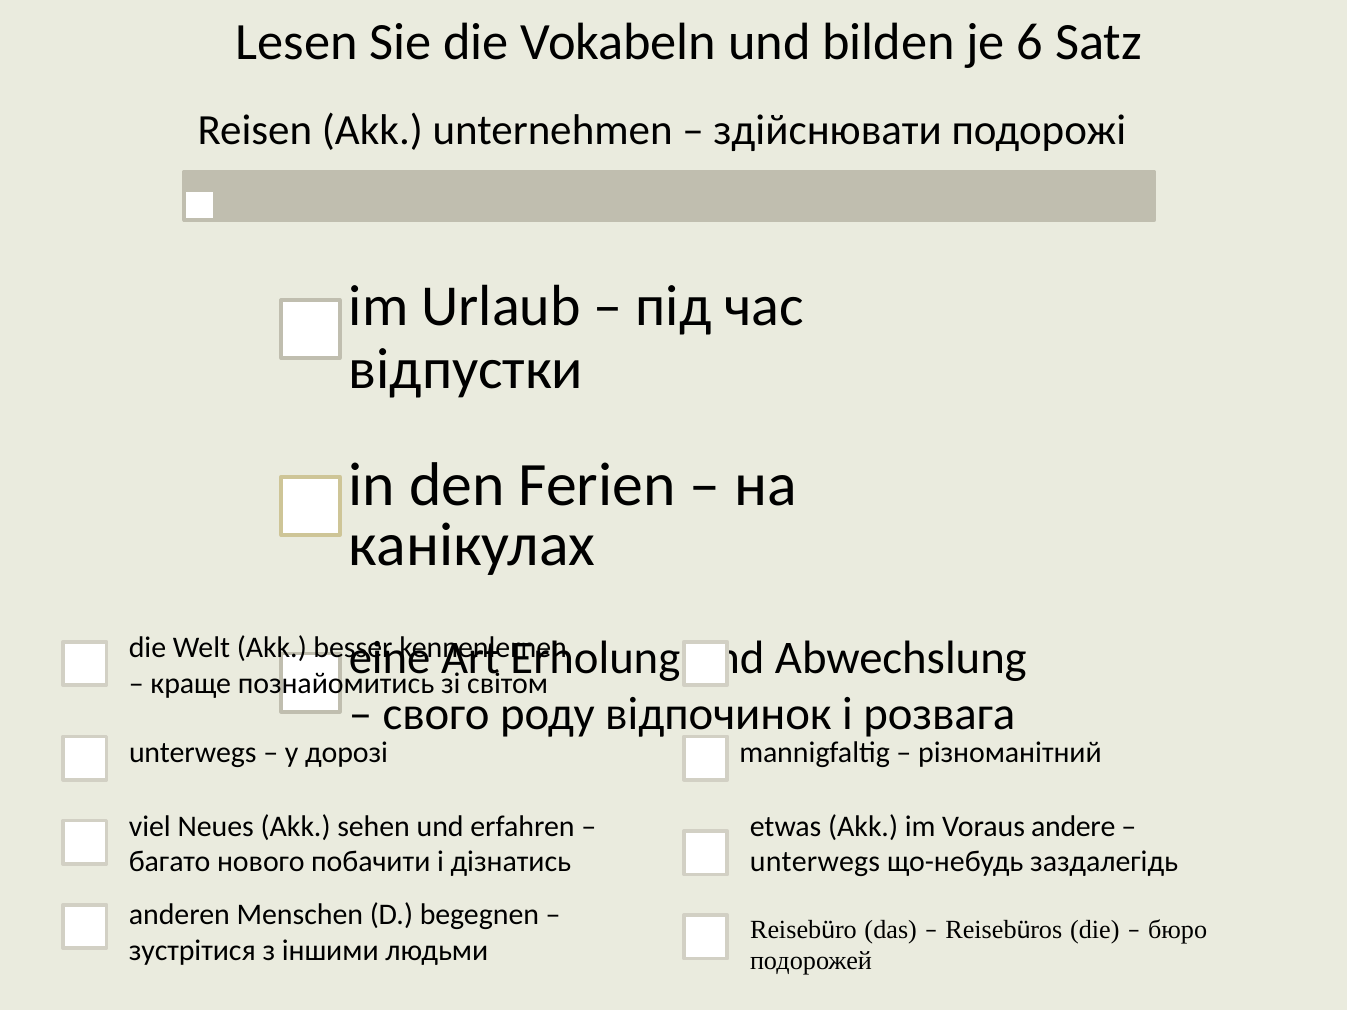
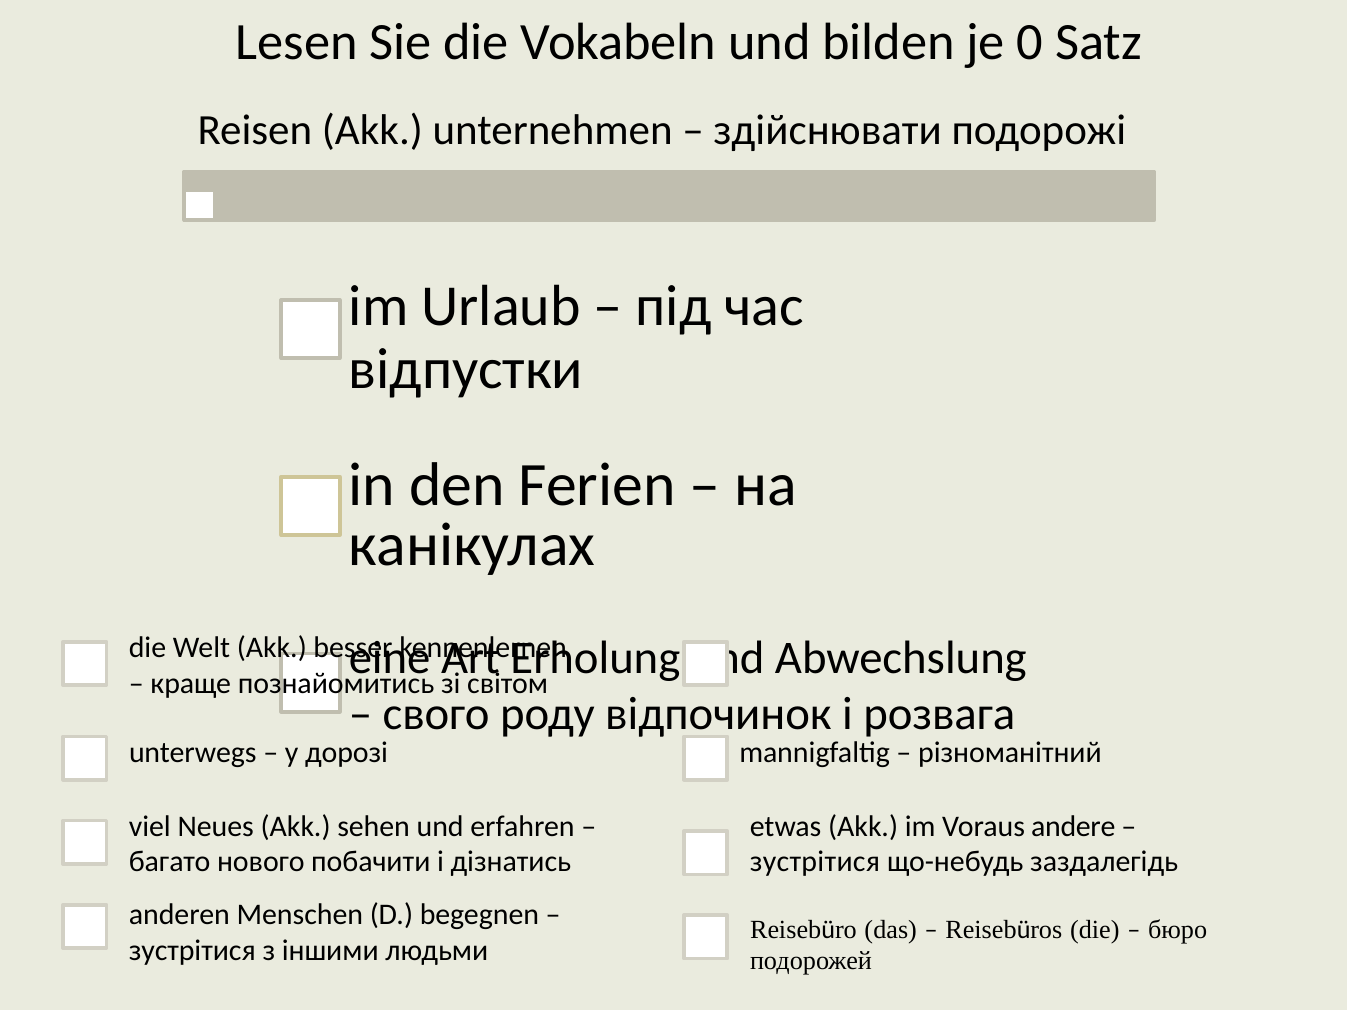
6: 6 -> 0
unterwegs at (815, 862): unterwegs -> зустрітися
